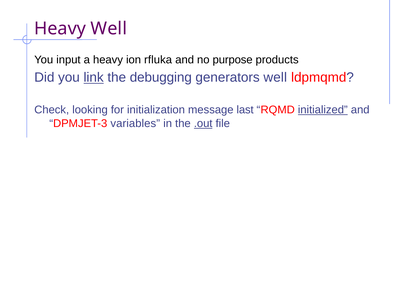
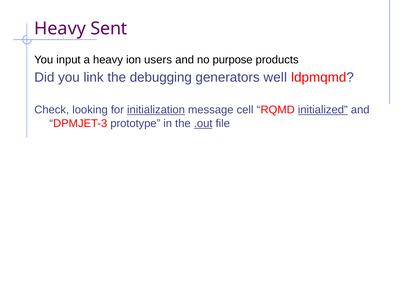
Heavy Well: Well -> Sent
rfluka: rfluka -> users
link underline: present -> none
initialization underline: none -> present
last: last -> cell
variables: variables -> prototype
